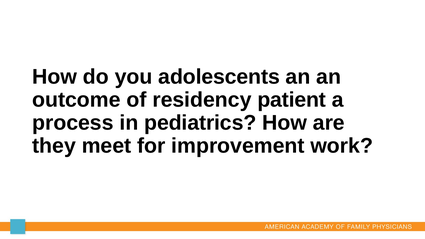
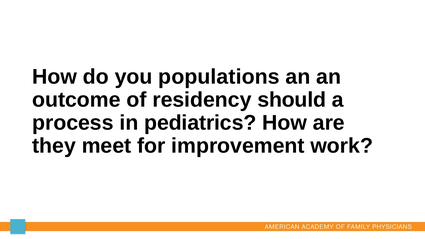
adolescents: adolescents -> populations
patient: patient -> should
